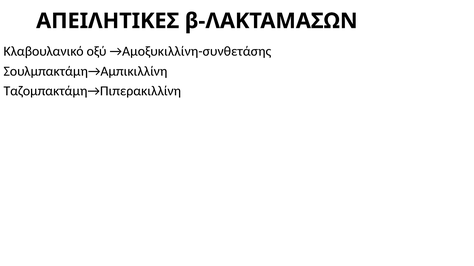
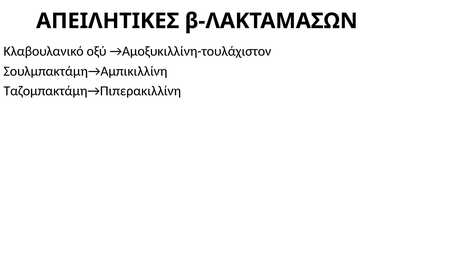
→Αμοξυκιλλίνη-συνθετάσης: →Αμοξυκιλλίνη-συνθετάσης -> →Αμοξυκιλλίνη-τουλάχιστον
